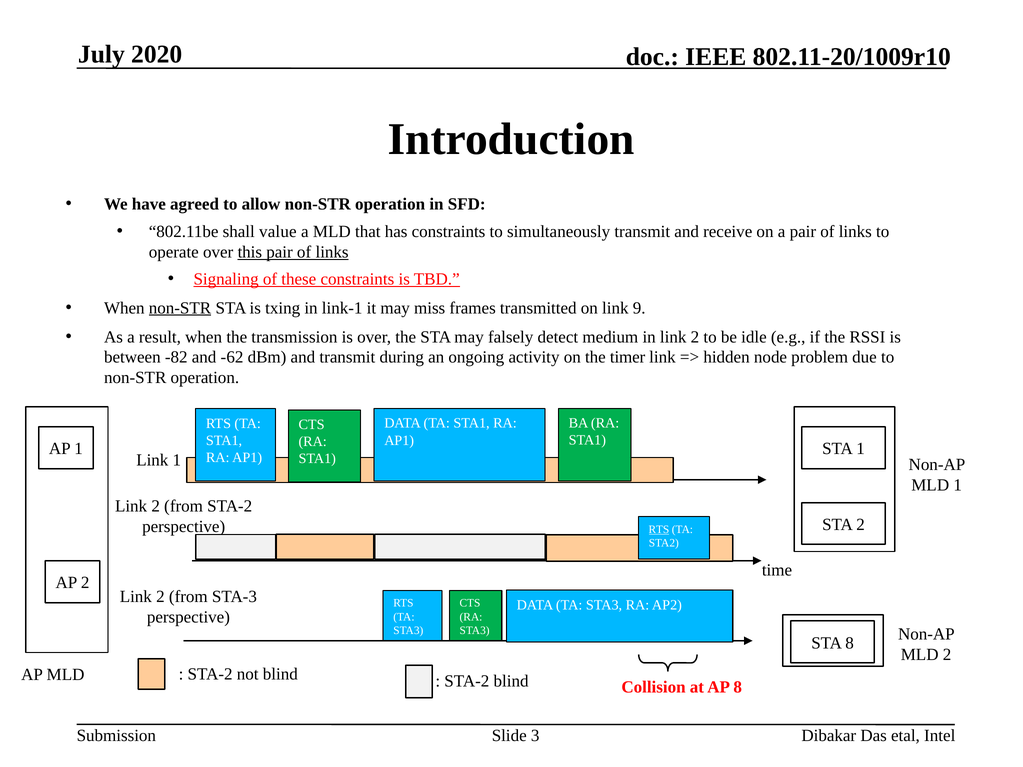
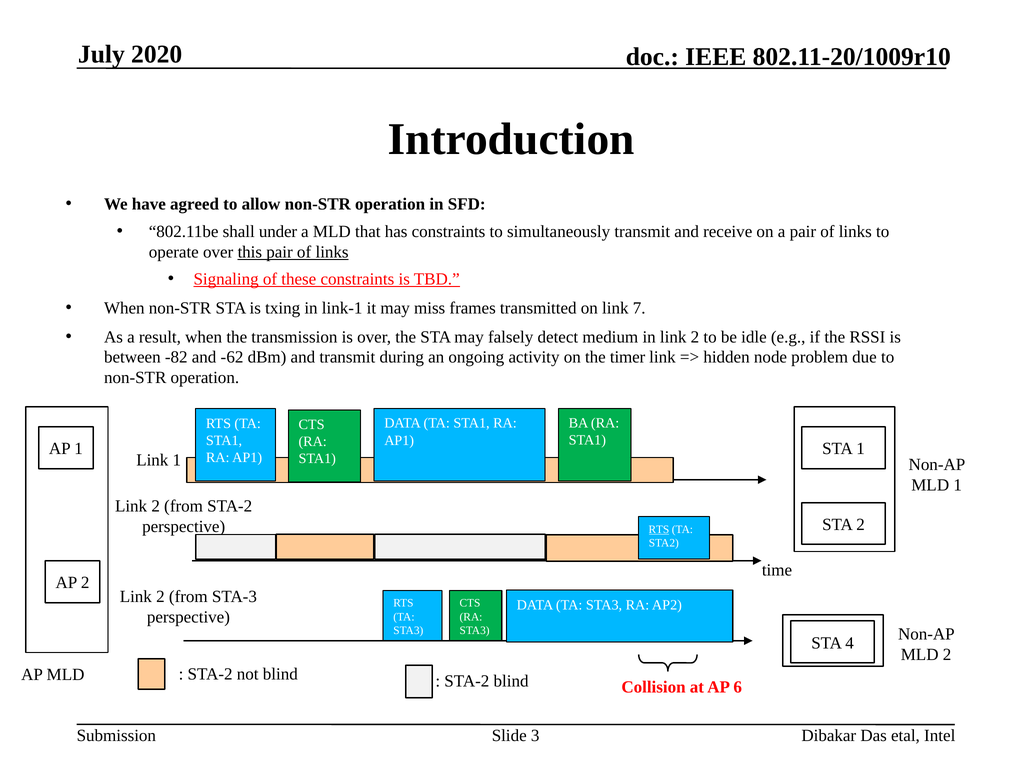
value: value -> under
non-STR at (180, 308) underline: present -> none
9: 9 -> 7
STA 8: 8 -> 4
AP 8: 8 -> 6
